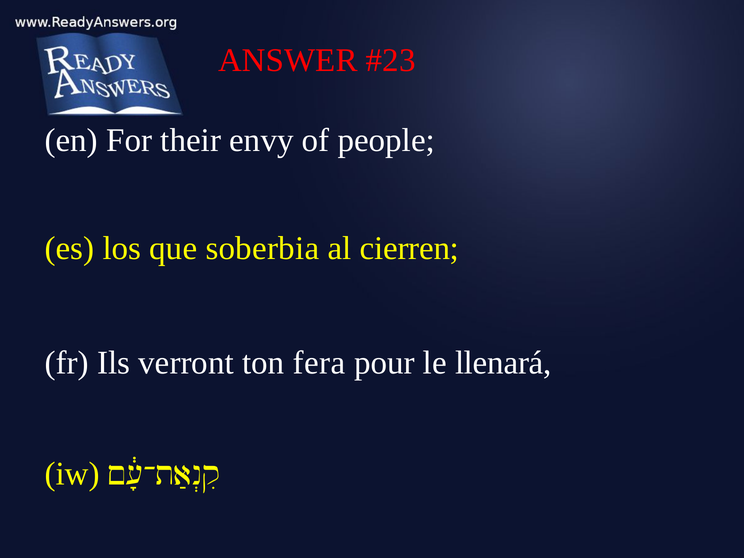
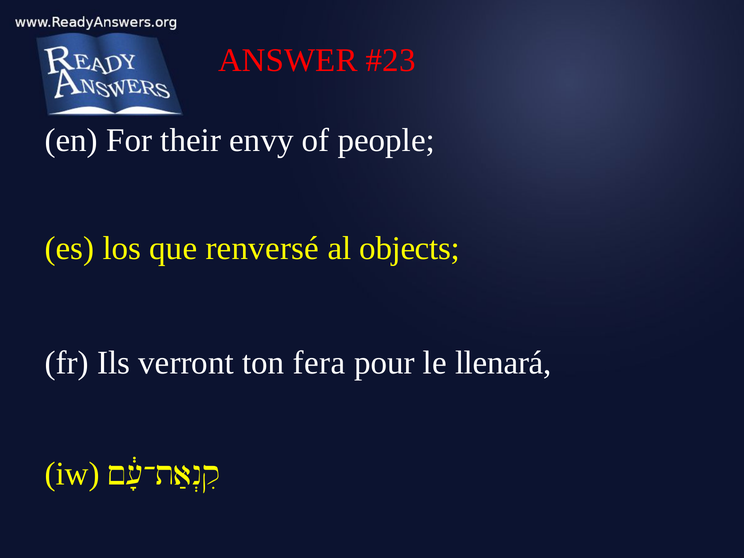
soberbia: soberbia -> renversé
cierren: cierren -> objects
